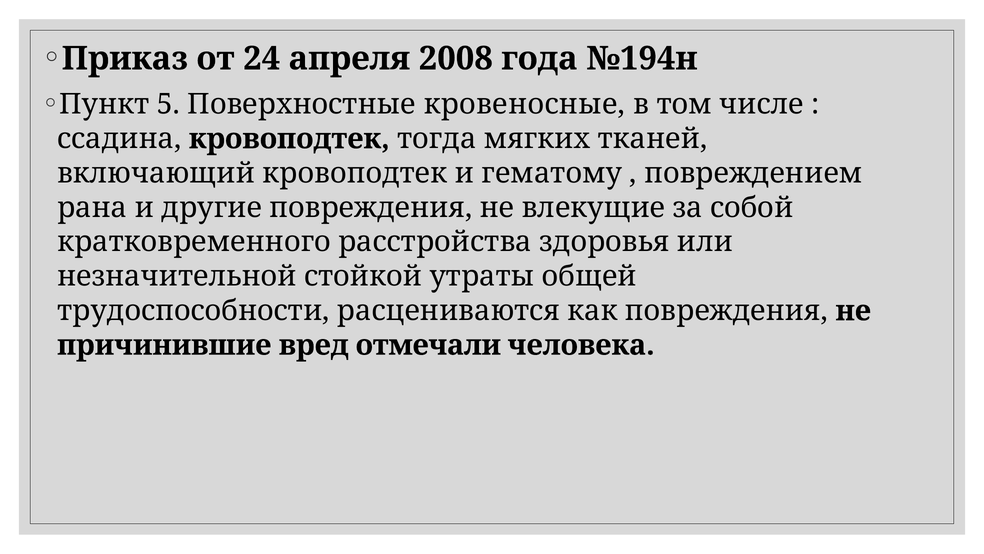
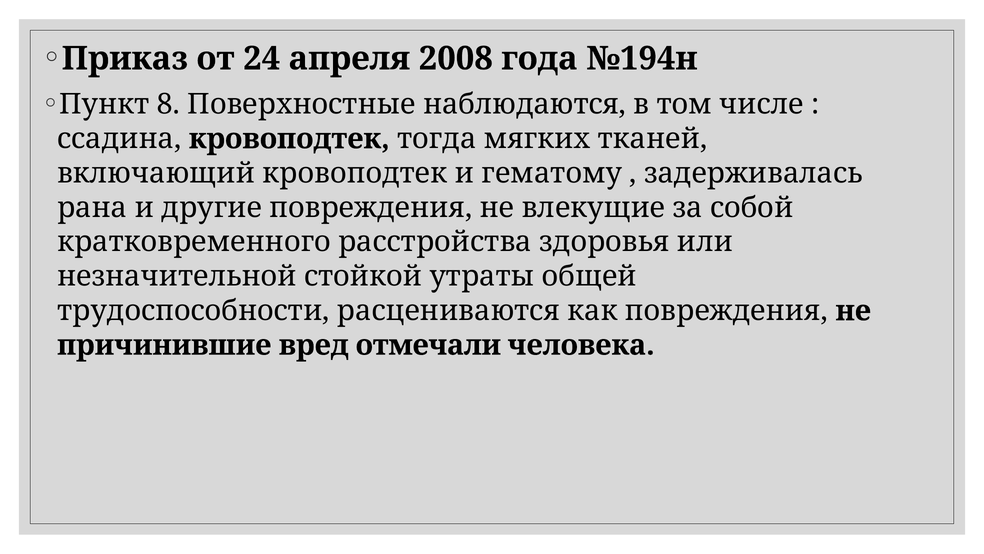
5: 5 -> 8
кровеносные: кровеносные -> наблюдаются
повреждением: повреждением -> задерживалась
